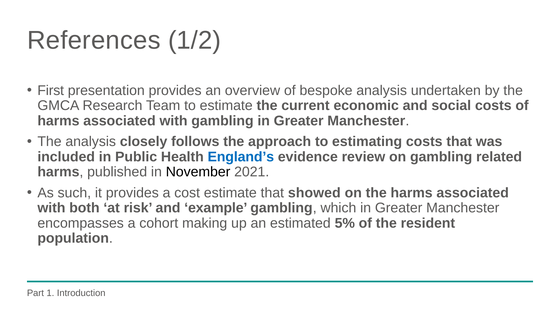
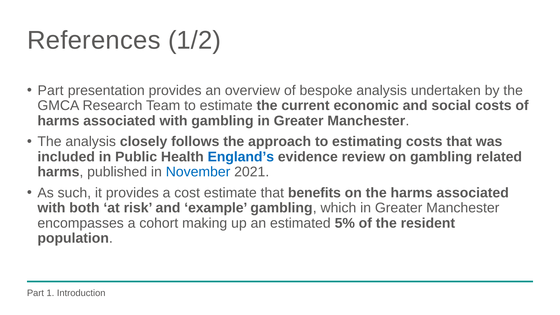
First at (51, 90): First -> Part
November colour: black -> blue
showed: showed -> benefits
